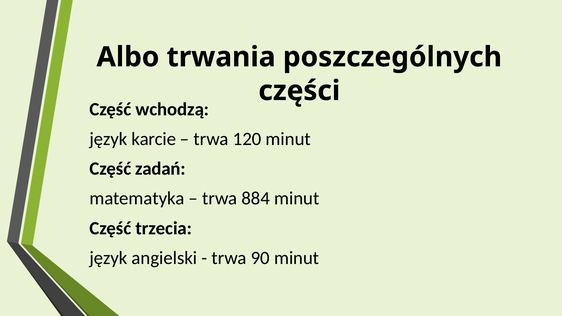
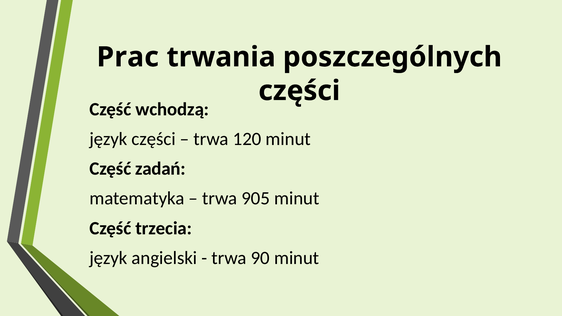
Albo: Albo -> Prac
język karcie: karcie -> części
884: 884 -> 905
